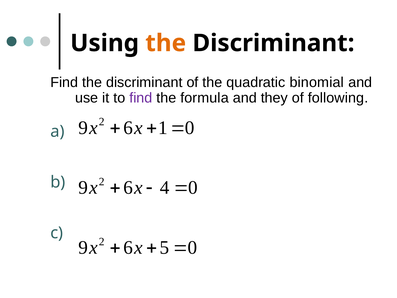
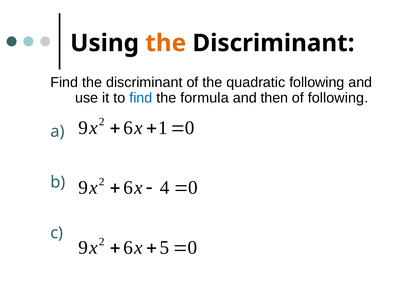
quadratic binomial: binomial -> following
find at (141, 98) colour: purple -> blue
they: they -> then
